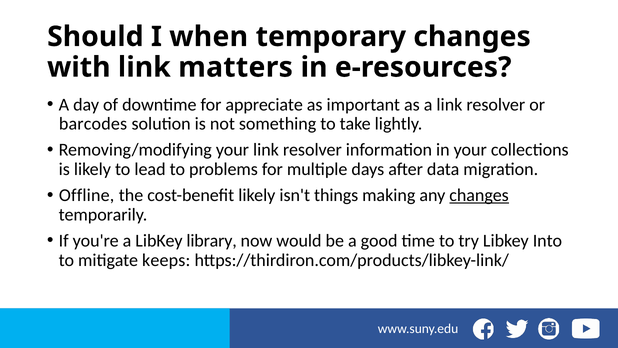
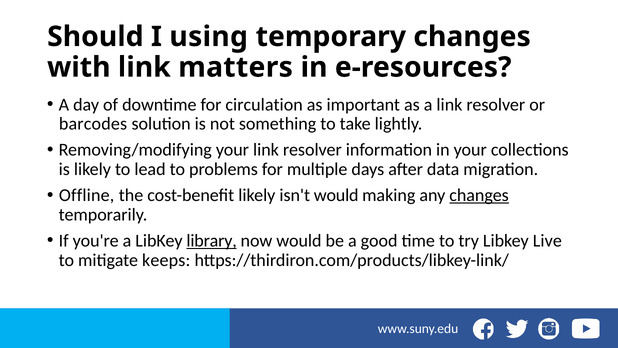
when: when -> using
appreciate: appreciate -> circulation
isn't things: things -> would
library underline: none -> present
Into: Into -> Live
